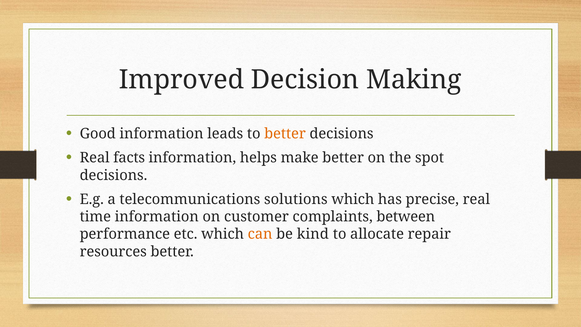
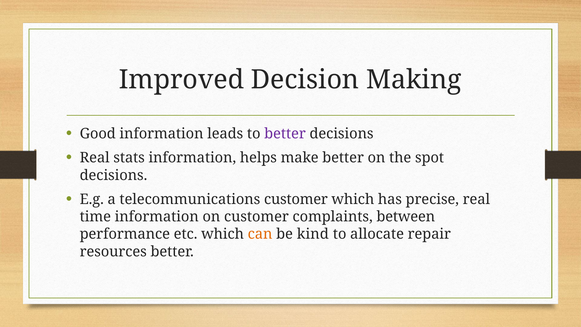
better at (285, 134) colour: orange -> purple
facts: facts -> stats
telecommunications solutions: solutions -> customer
